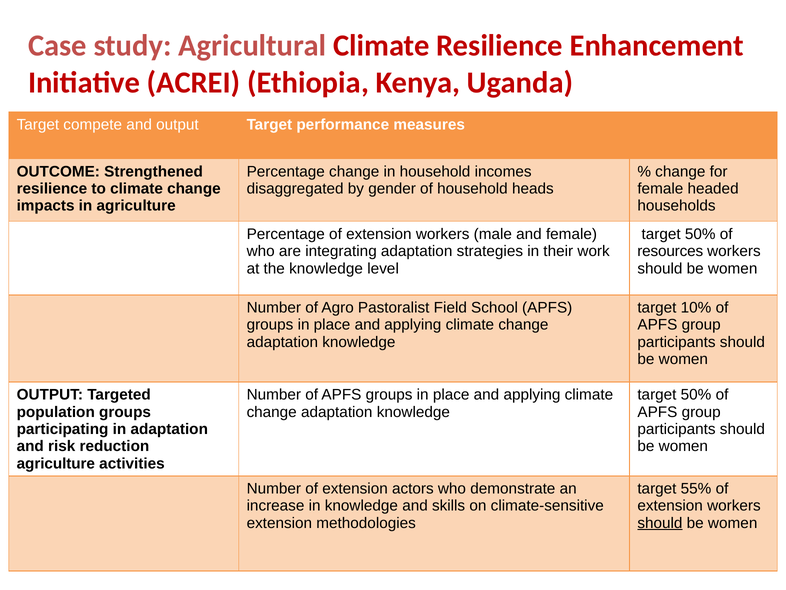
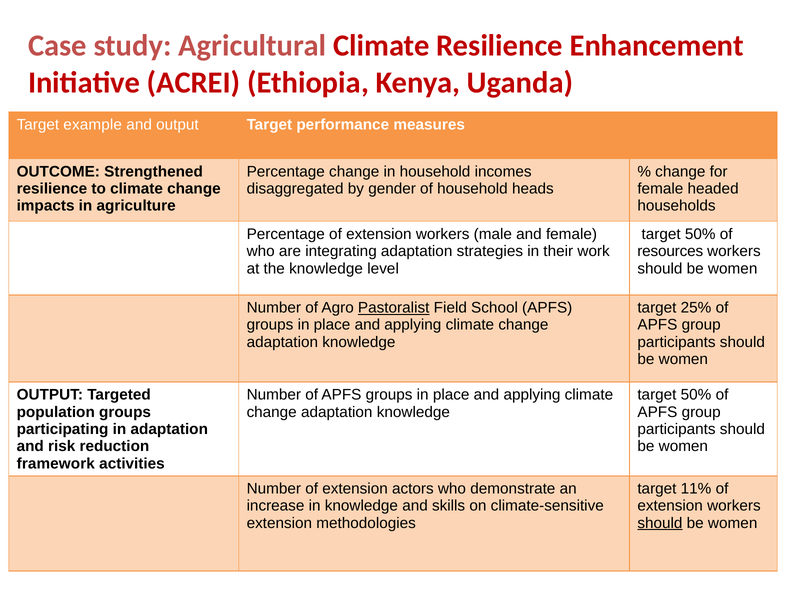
compete: compete -> example
Pastoralist underline: none -> present
10%: 10% -> 25%
agriculture at (56, 463): agriculture -> framework
55%: 55% -> 11%
